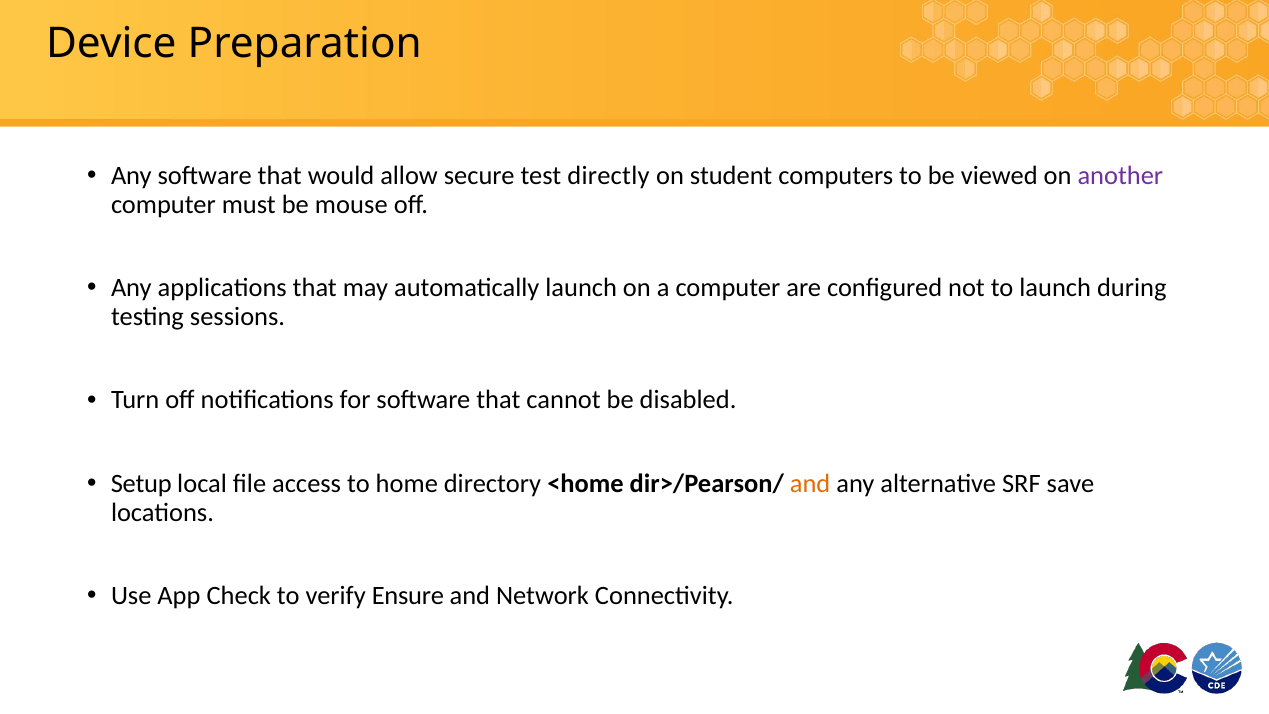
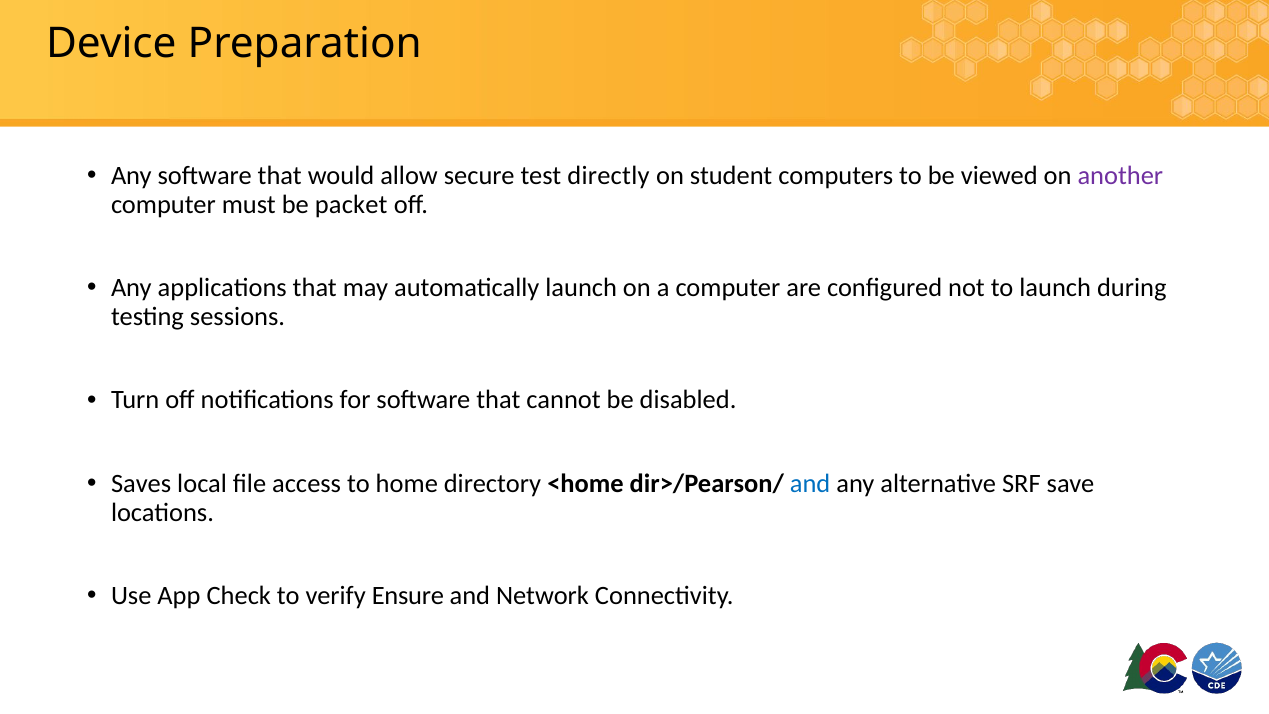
mouse: mouse -> packet
Setup: Setup -> Saves
and at (810, 484) colour: orange -> blue
